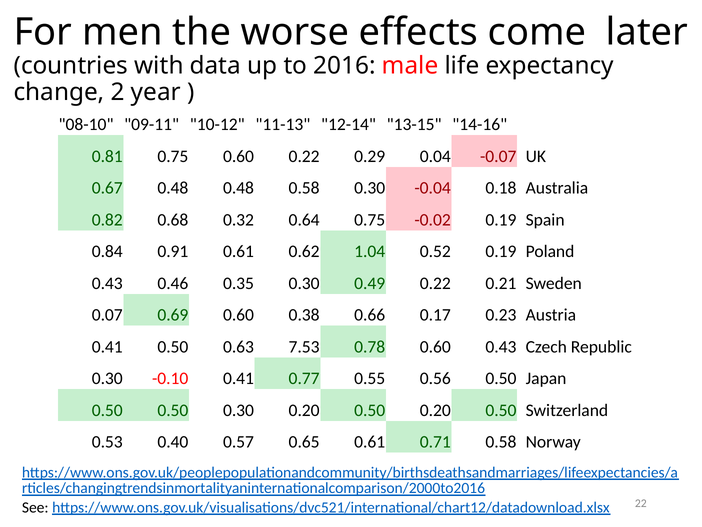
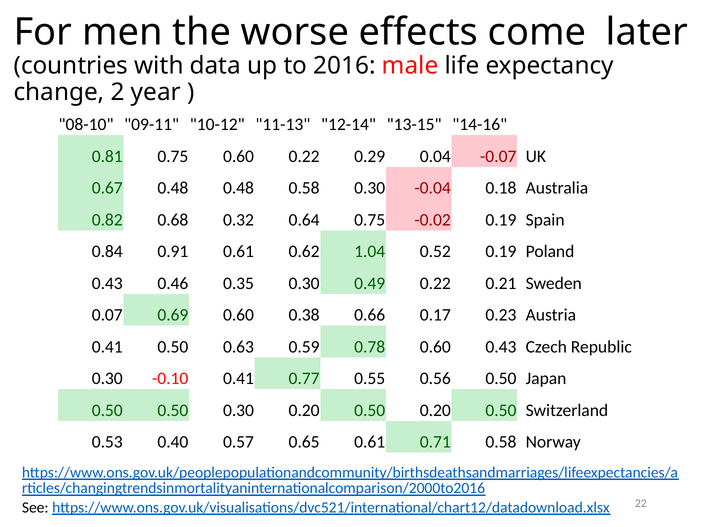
7.53: 7.53 -> 0.59
